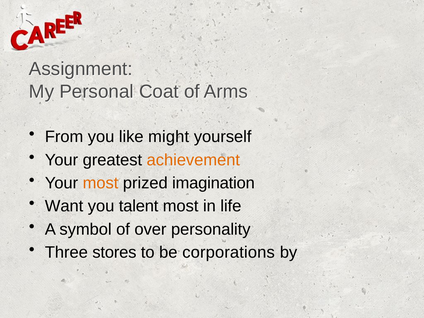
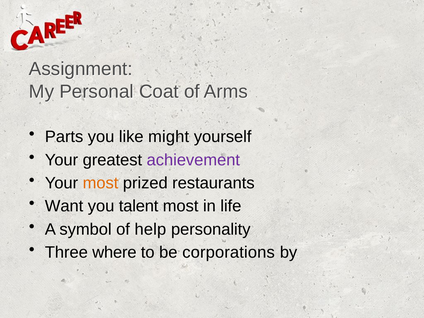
From: From -> Parts
achievement colour: orange -> purple
imagination: imagination -> restaurants
over: over -> help
stores: stores -> where
